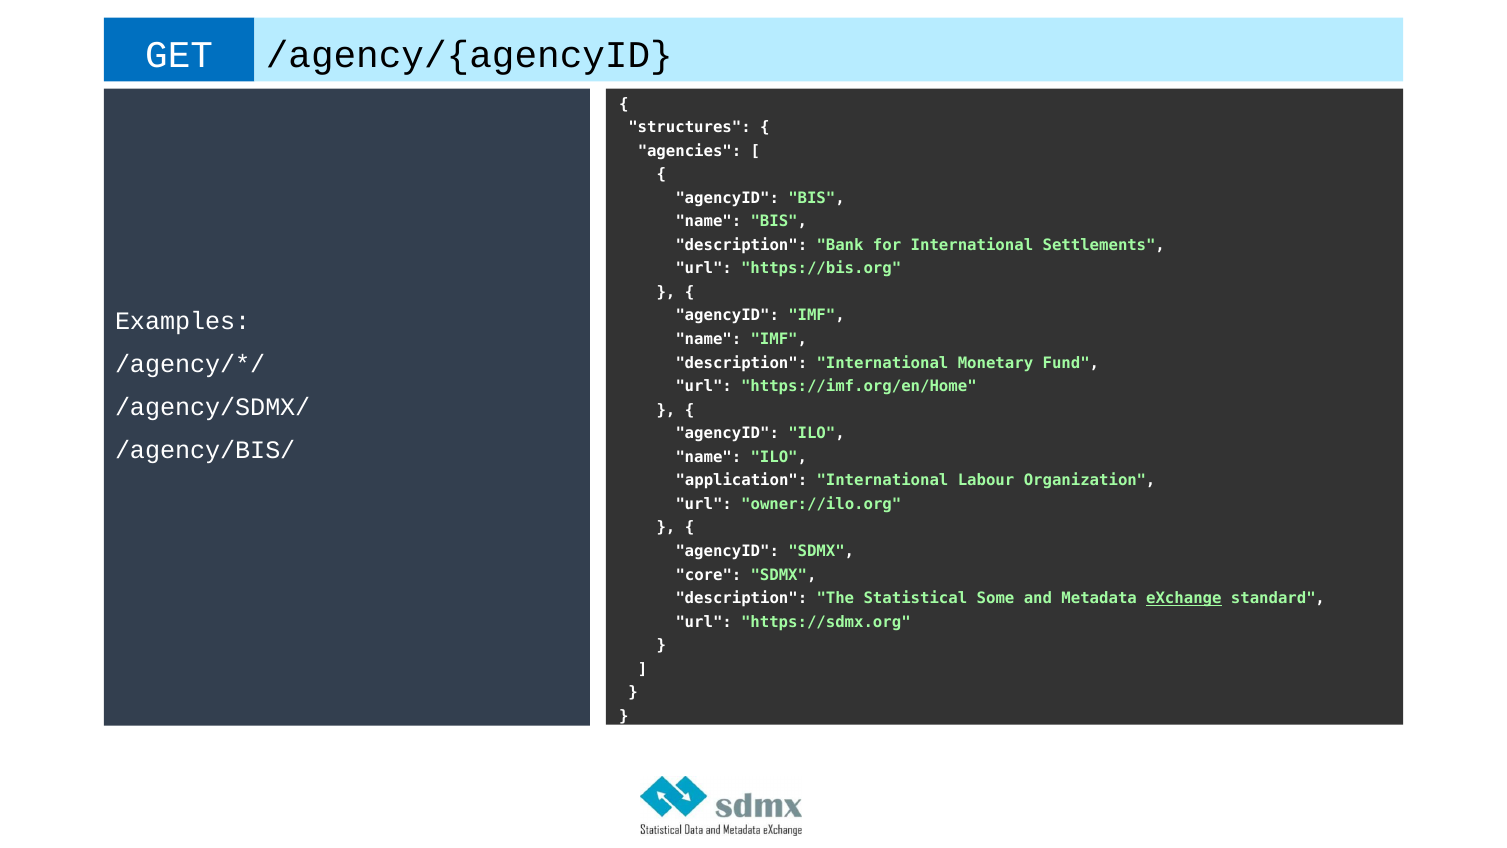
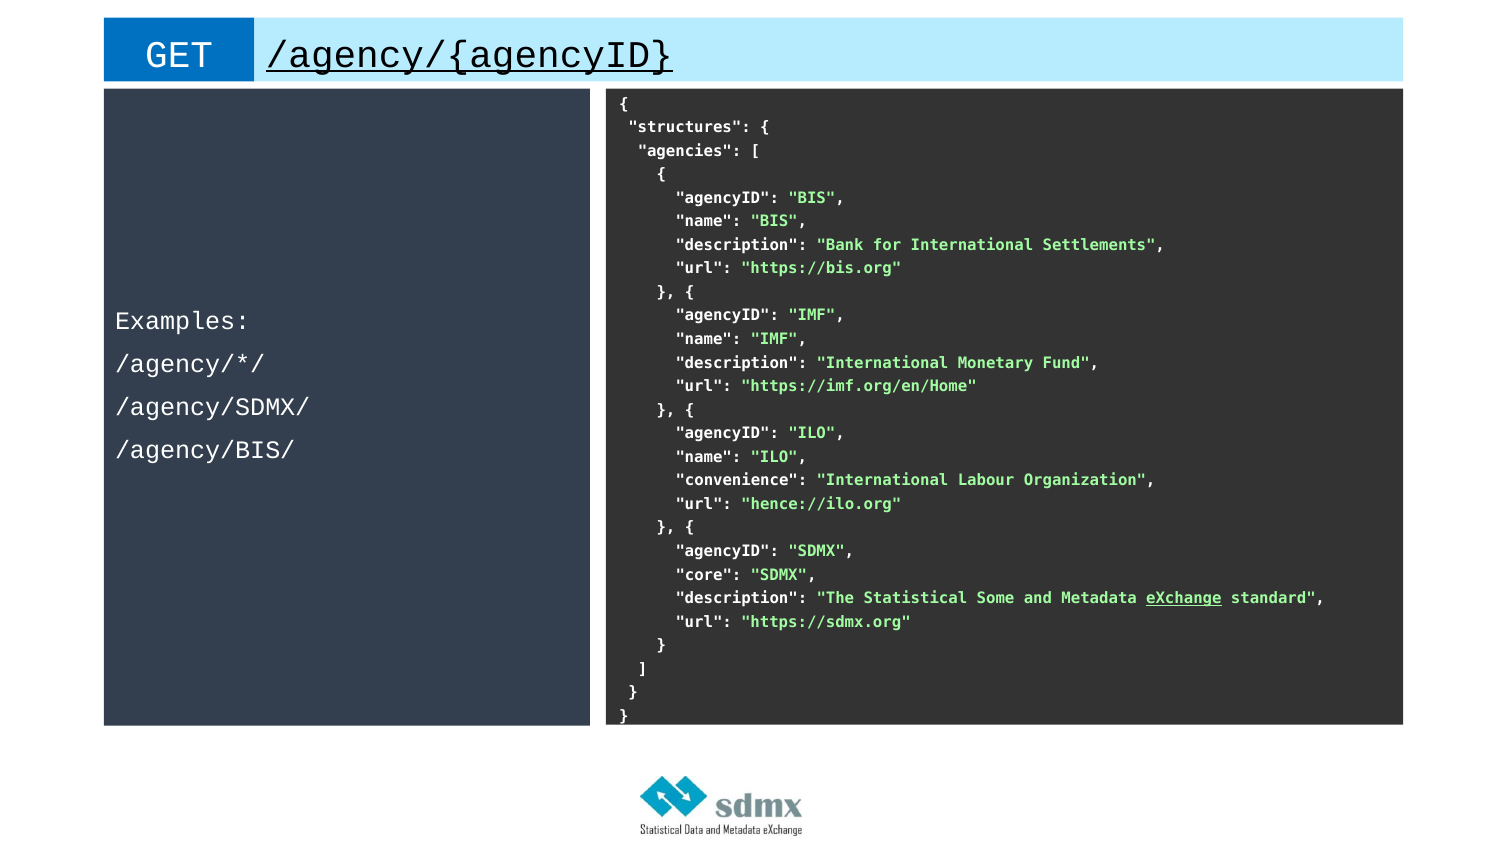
/agency/{agencyID underline: none -> present
application: application -> convenience
owner://ilo.org: owner://ilo.org -> hence://ilo.org
